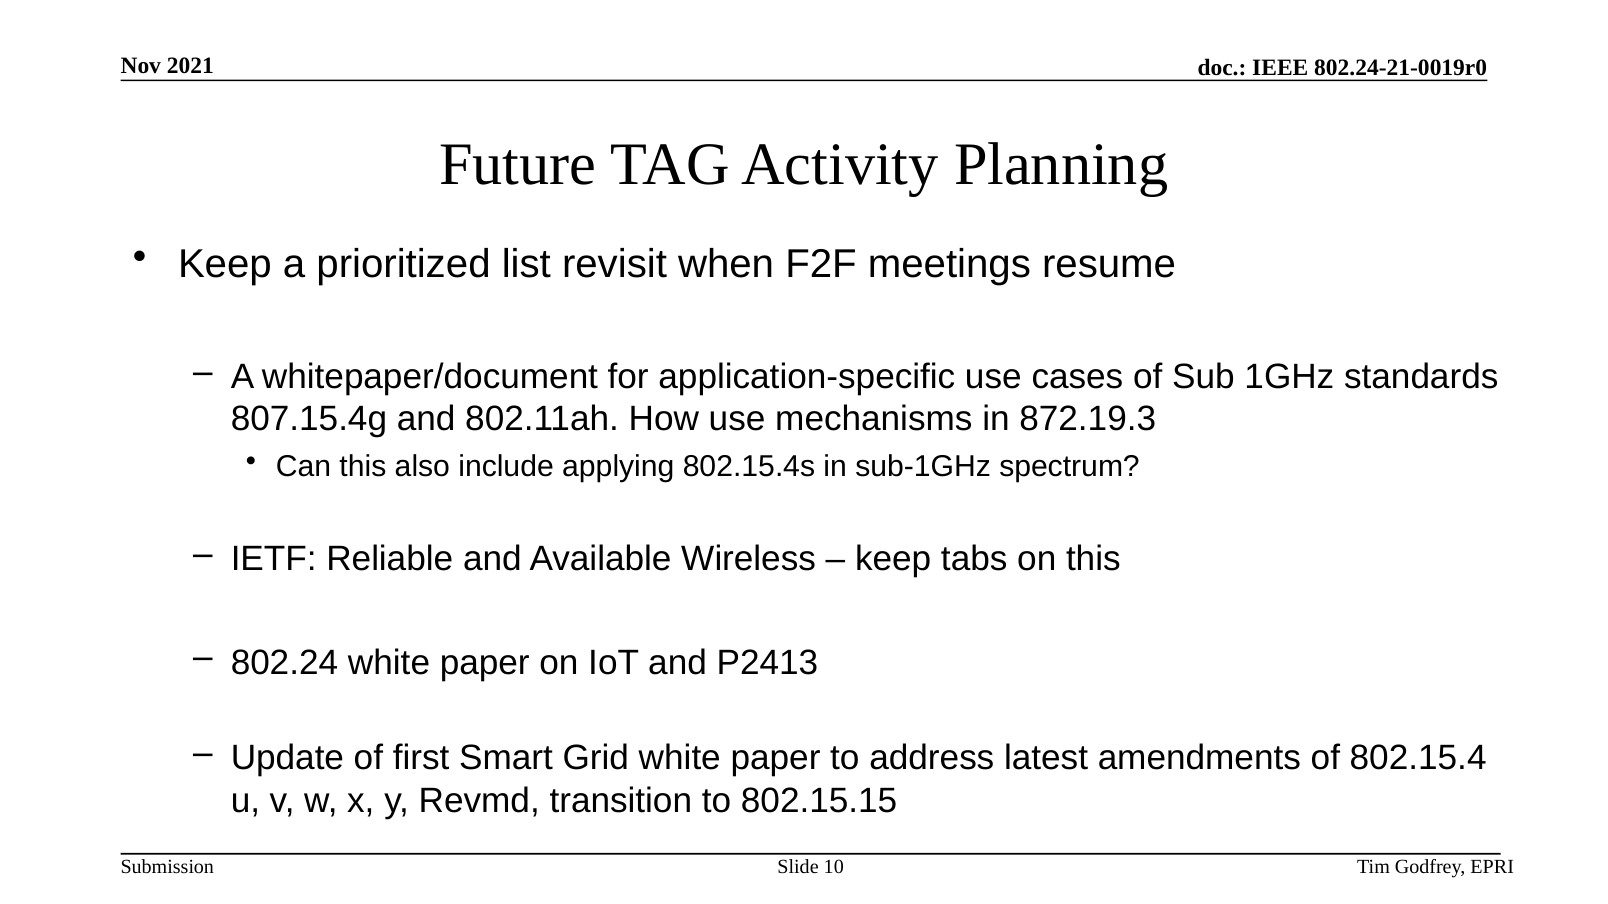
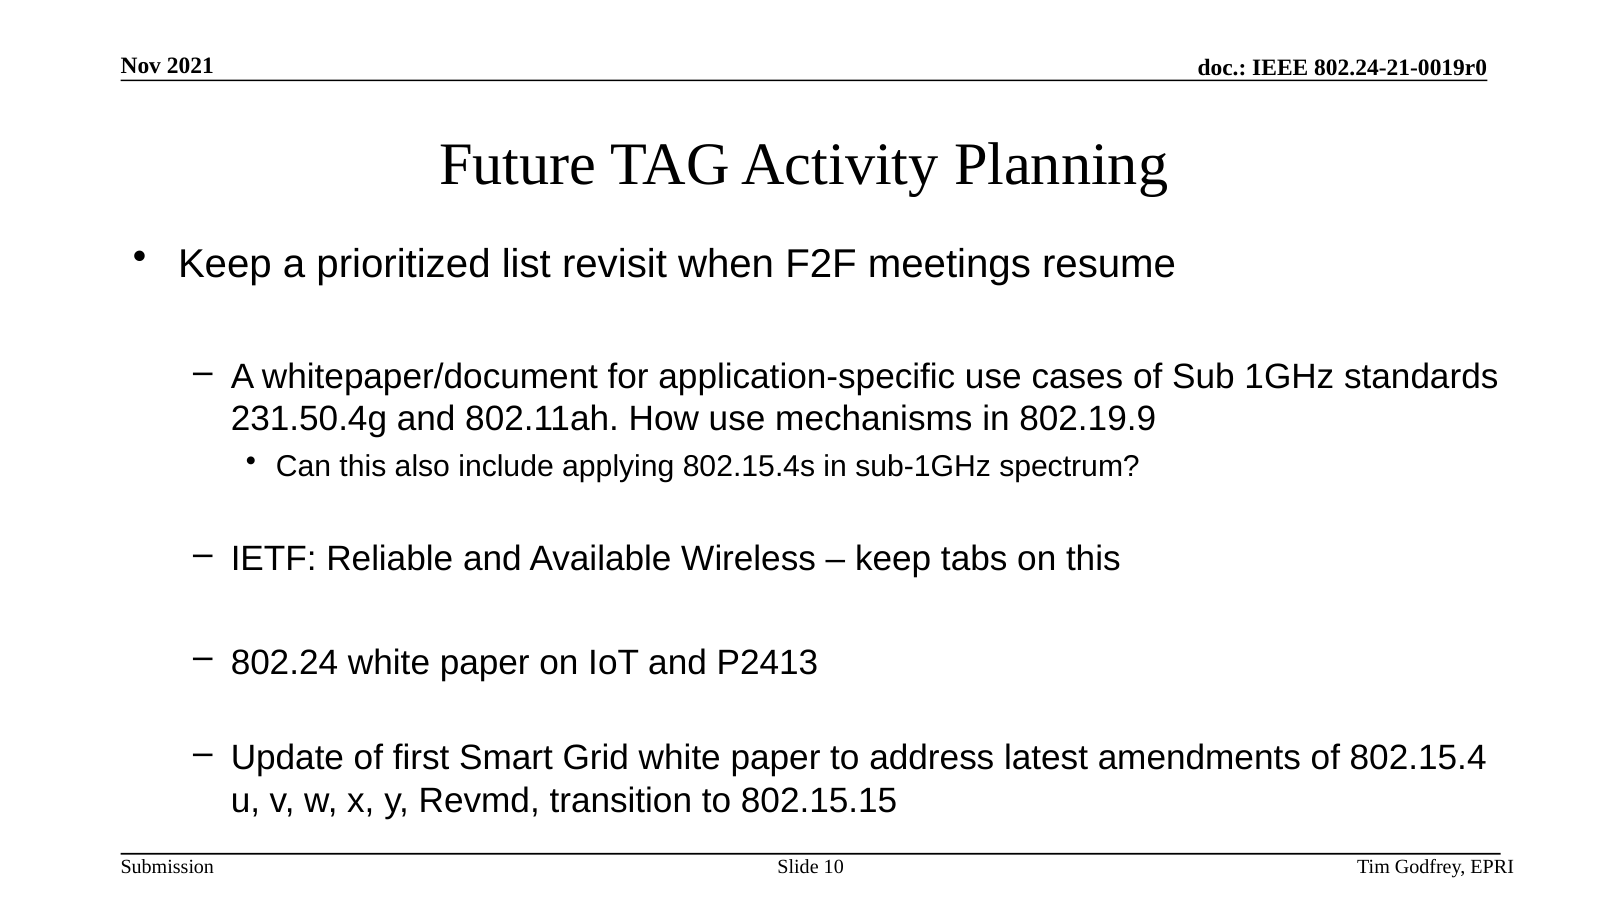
807.15.4g: 807.15.4g -> 231.50.4g
872.19.3: 872.19.3 -> 802.19.9
